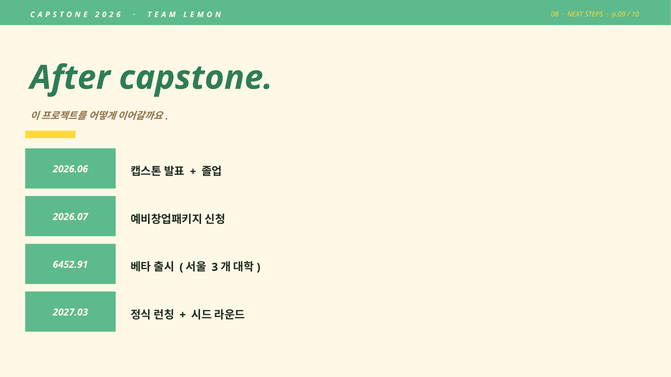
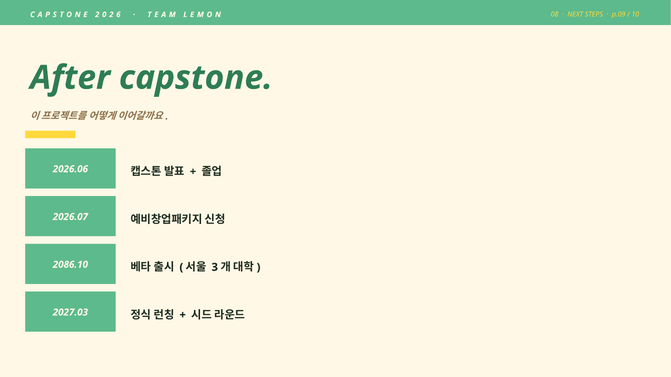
6452.91: 6452.91 -> 2086.10
